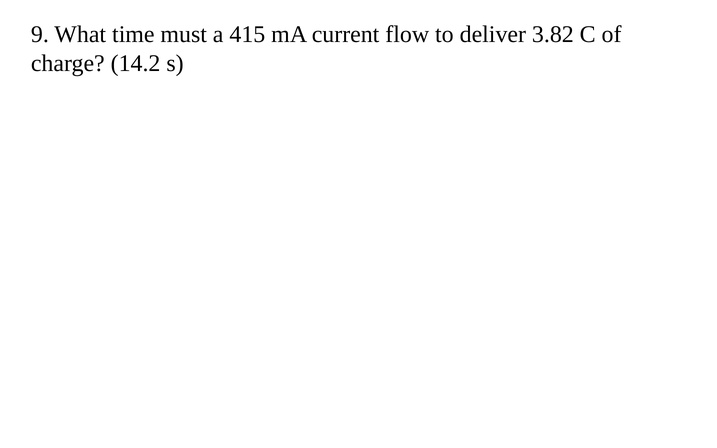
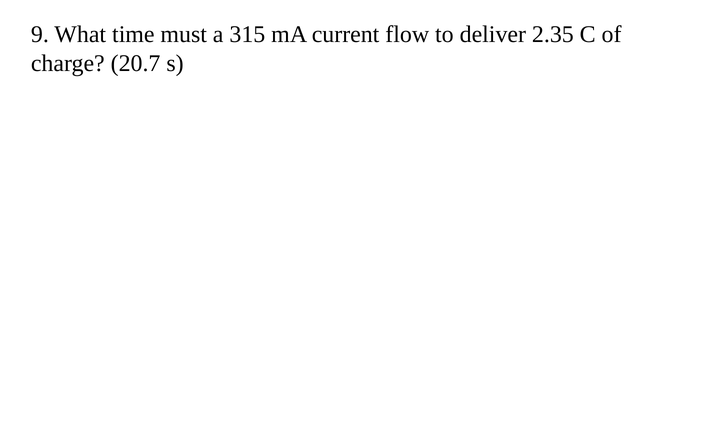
415: 415 -> 315
3.82: 3.82 -> 2.35
14.2: 14.2 -> 20.7
